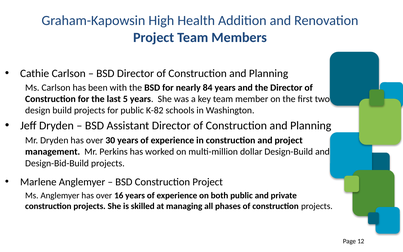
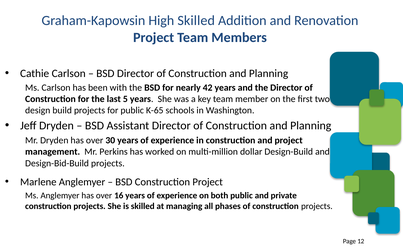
High Health: Health -> Skilled
84: 84 -> 42
K-82: K-82 -> K-65
